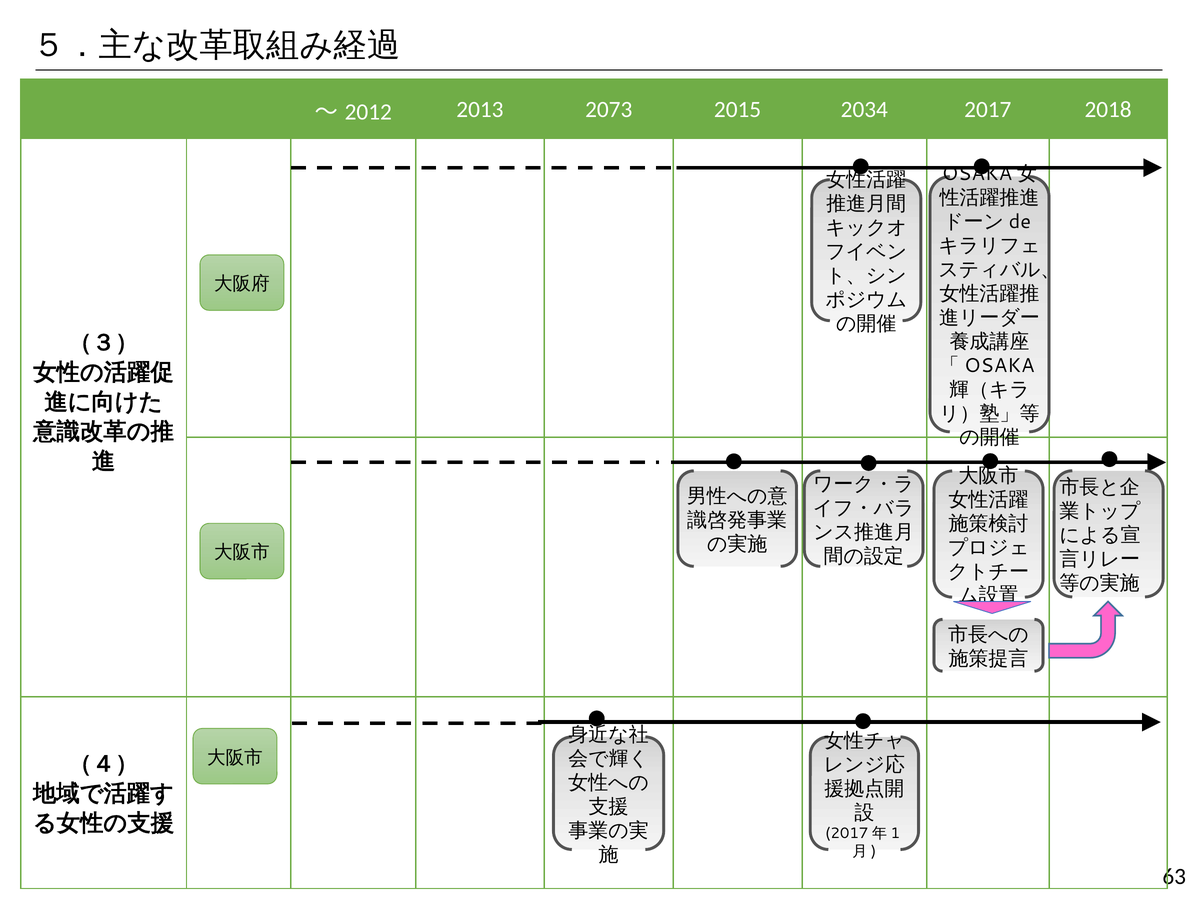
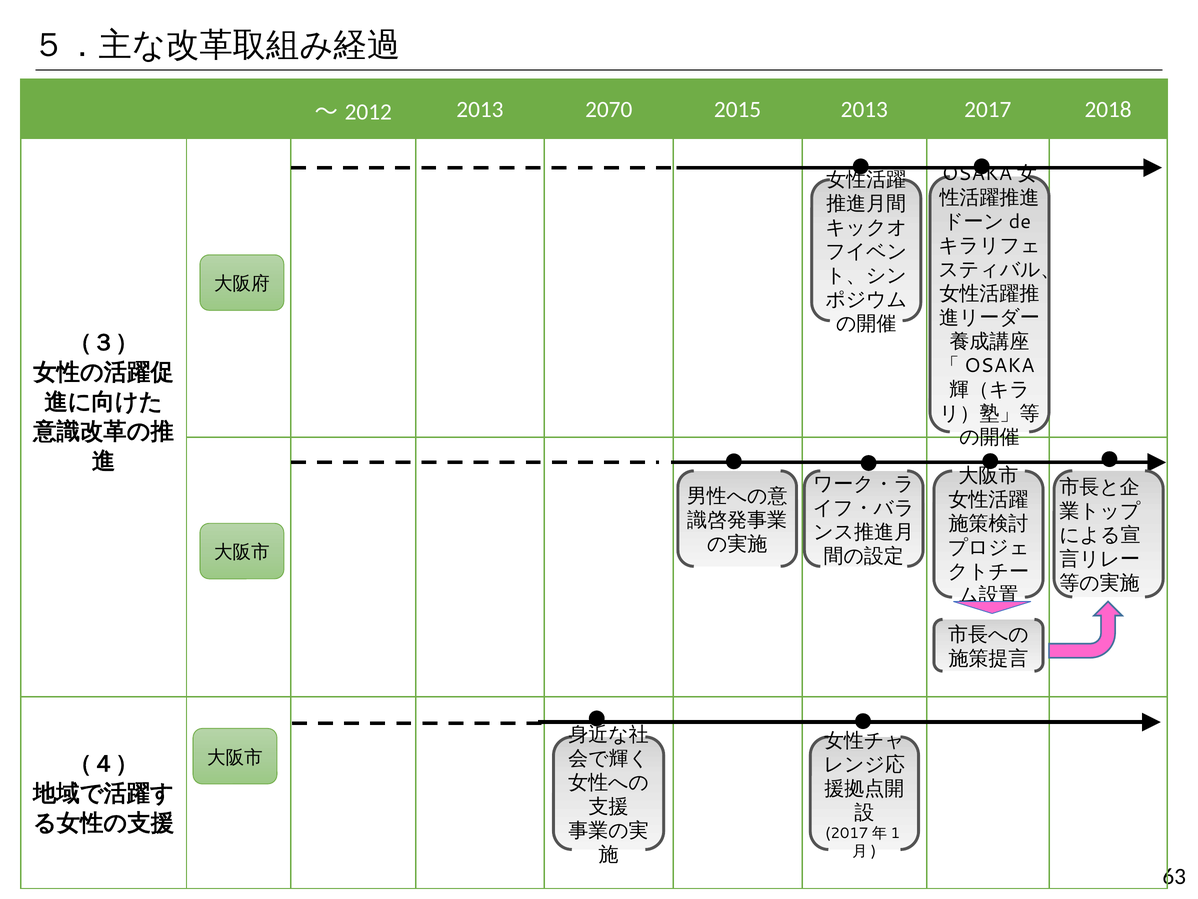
2073: 2073 -> 2070
2015 2034: 2034 -> 2013
